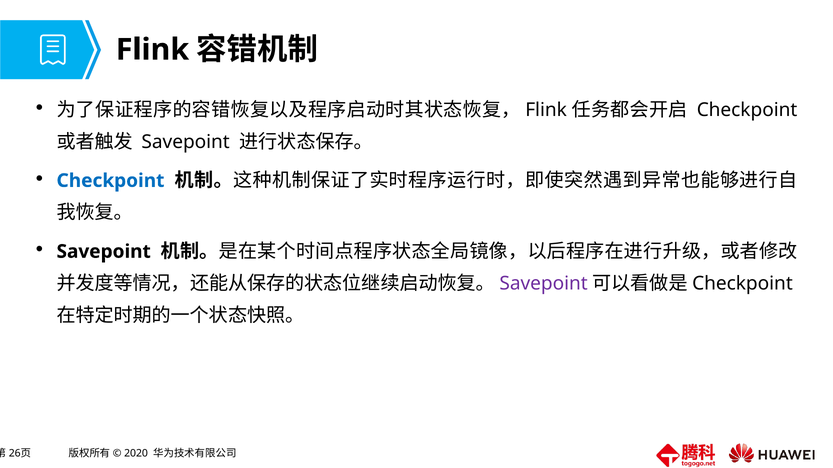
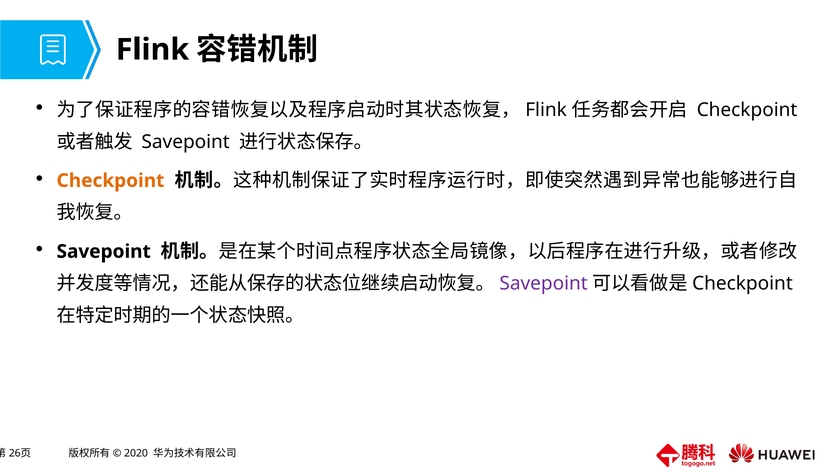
Checkpoint at (110, 181) colour: blue -> orange
